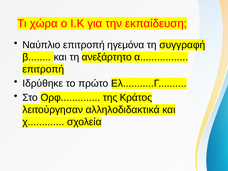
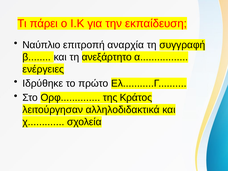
χώρα: χώρα -> πάρει
ηγεμόνα: ηγεμόνα -> αναρχία
επιτροπή at (43, 69): επιτροπή -> ενέργειες
